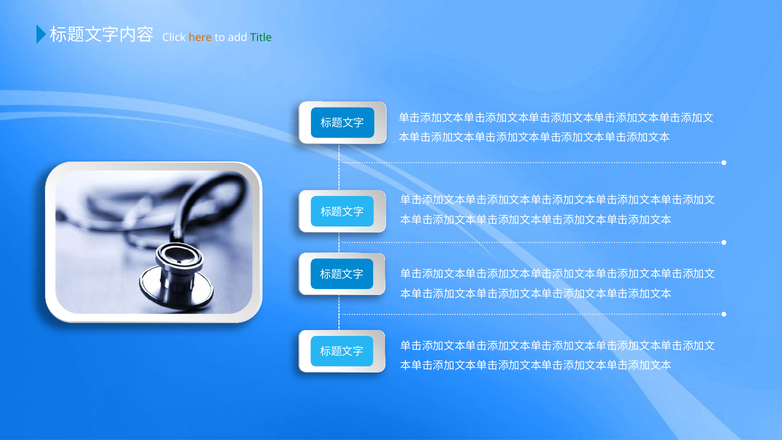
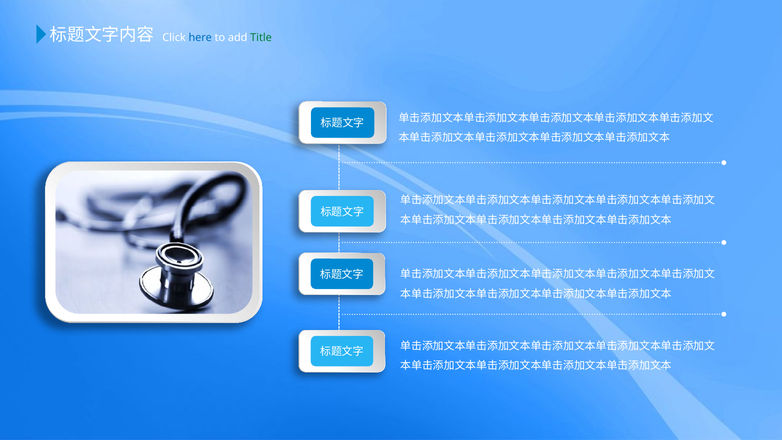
here colour: orange -> blue
